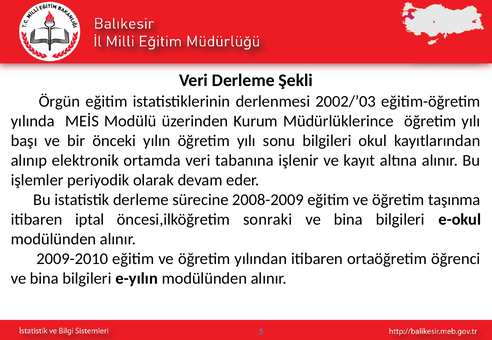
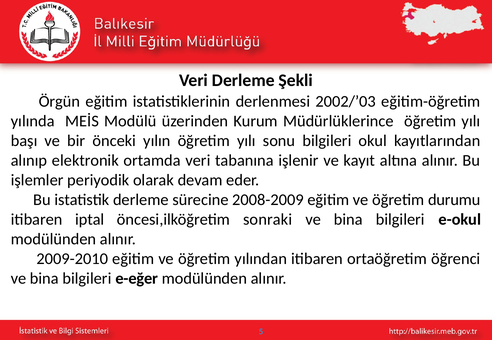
taşınma: taşınma -> durumu
e-yılın: e-yılın -> e-eğer
